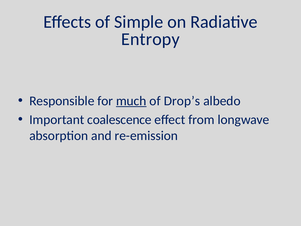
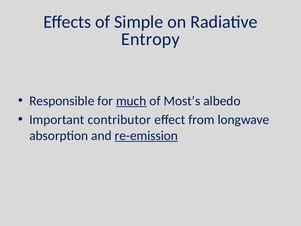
Drop’s: Drop’s -> Most’s
coalescence: coalescence -> contributor
re-emission underline: none -> present
